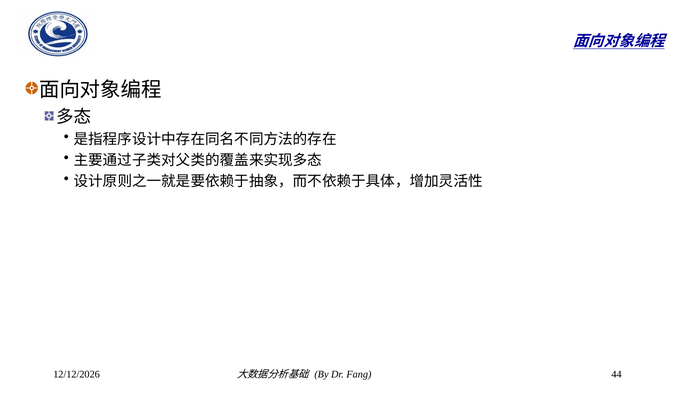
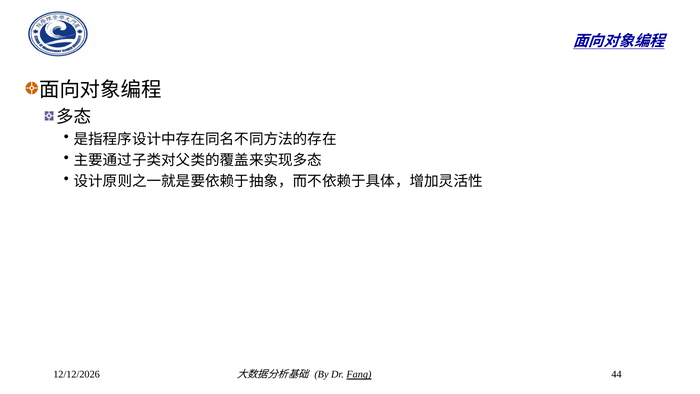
Fang underline: none -> present
